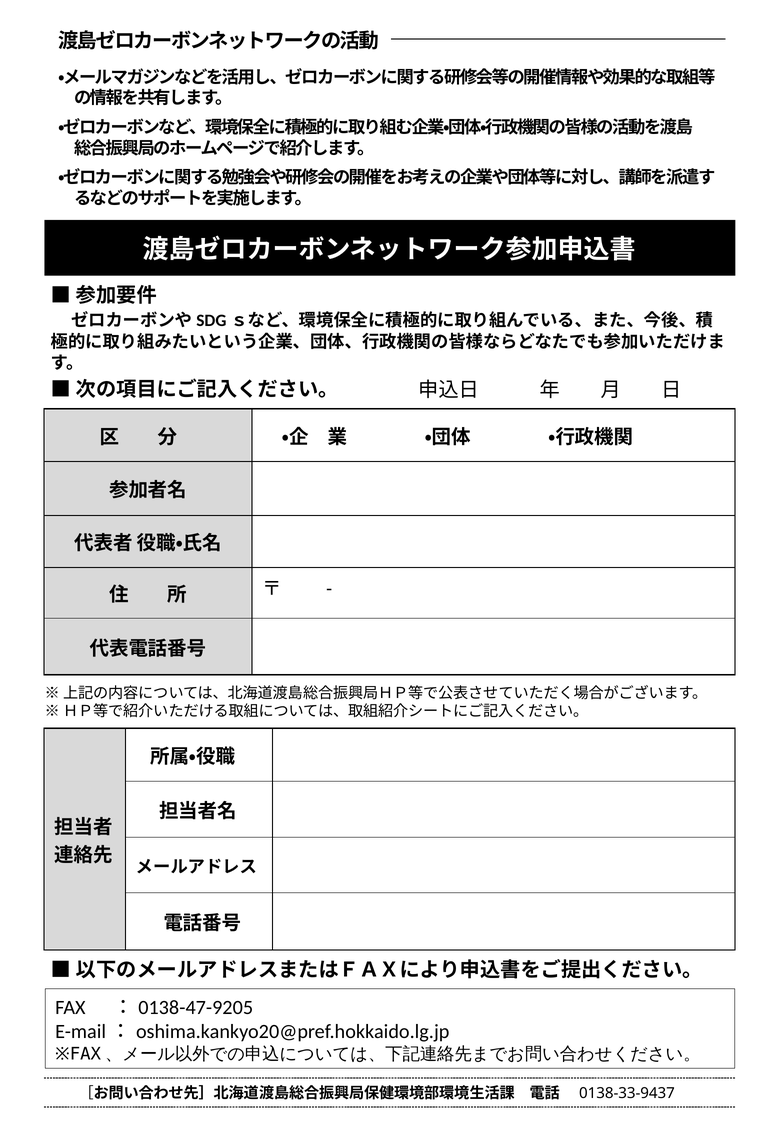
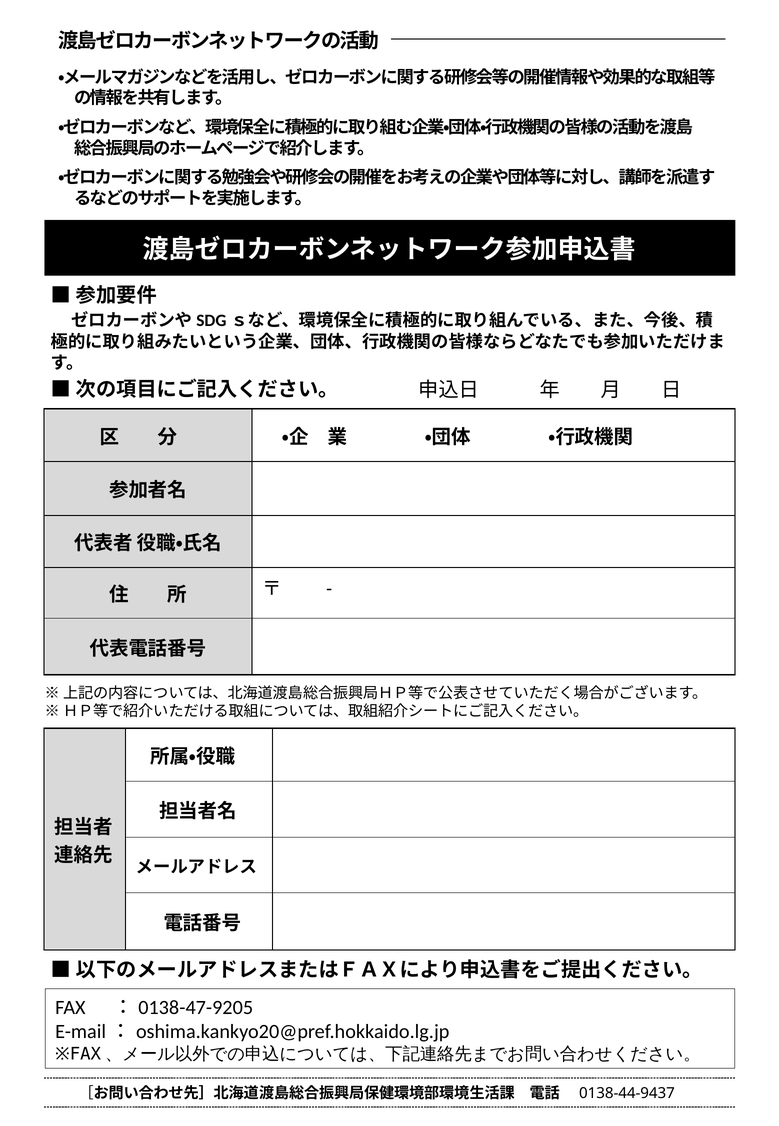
0138-33-9437: 0138-33-9437 -> 0138-44-9437
